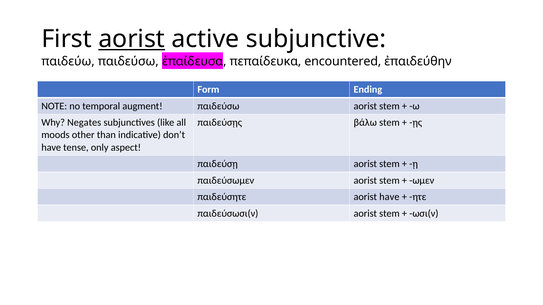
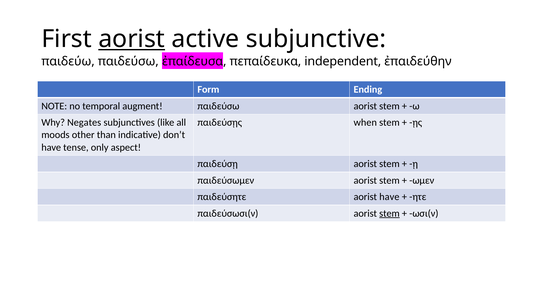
encountered: encountered -> independent
βάλω: βάλω -> when
stem at (389, 214) underline: none -> present
